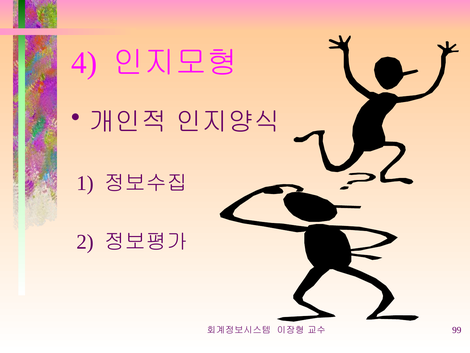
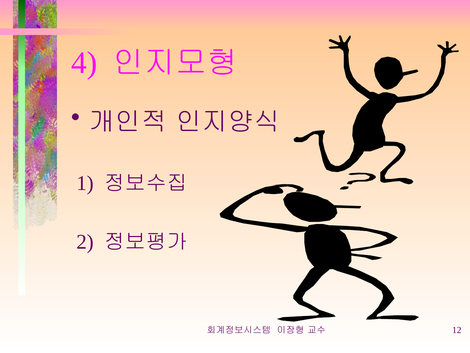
99: 99 -> 12
